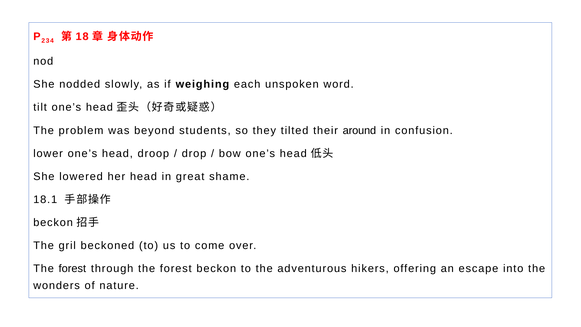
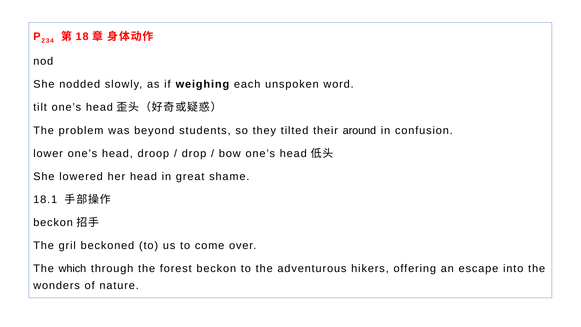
forest at (72, 269): forest -> which
